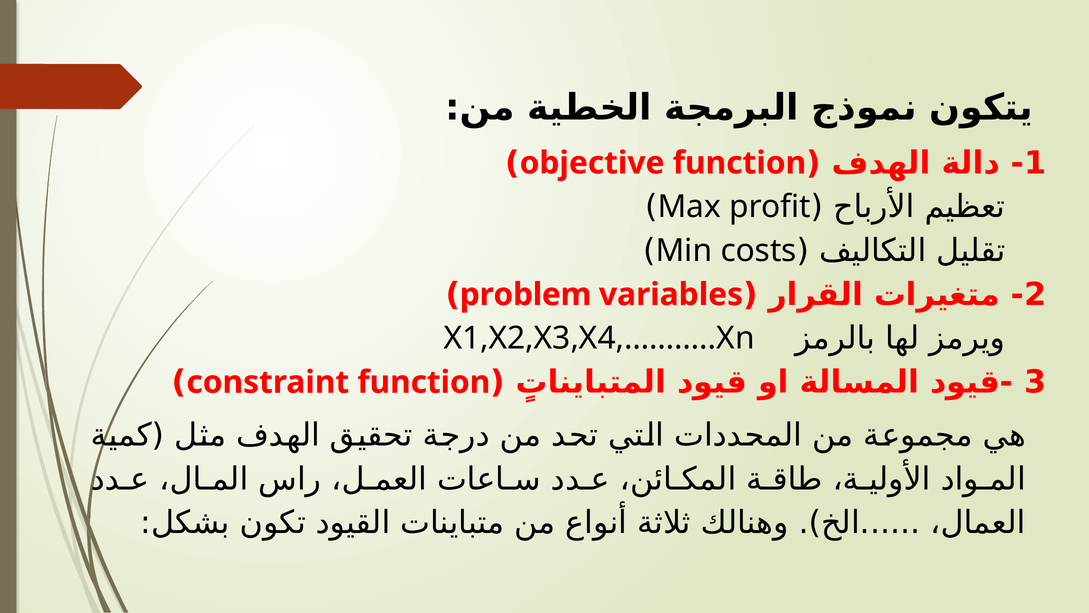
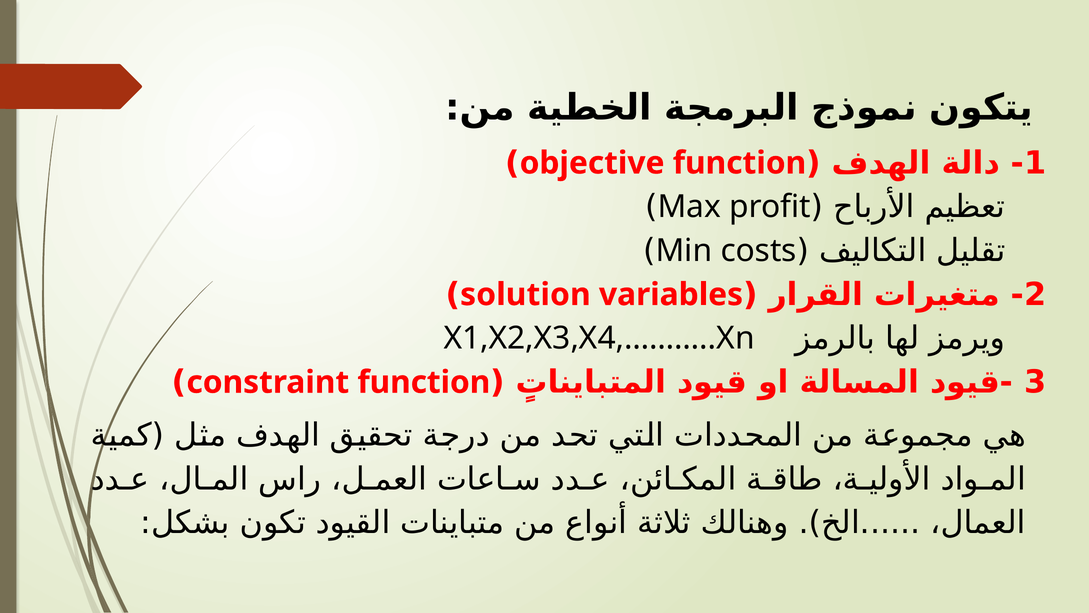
problem: problem -> solution
